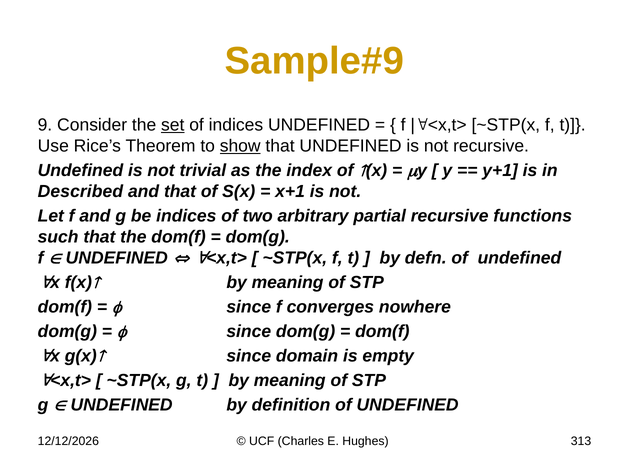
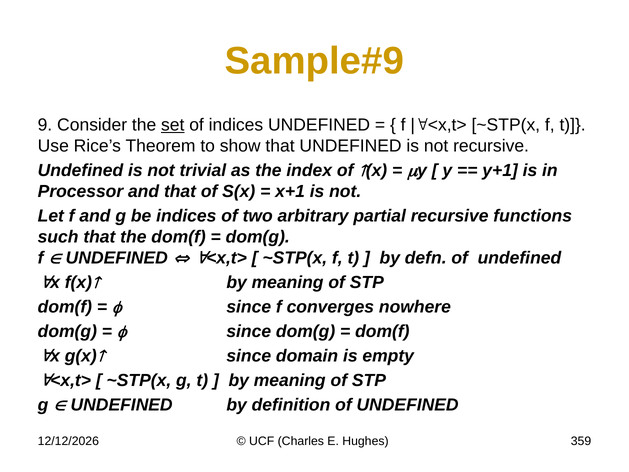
show underline: present -> none
Described: Described -> Processor
313: 313 -> 359
